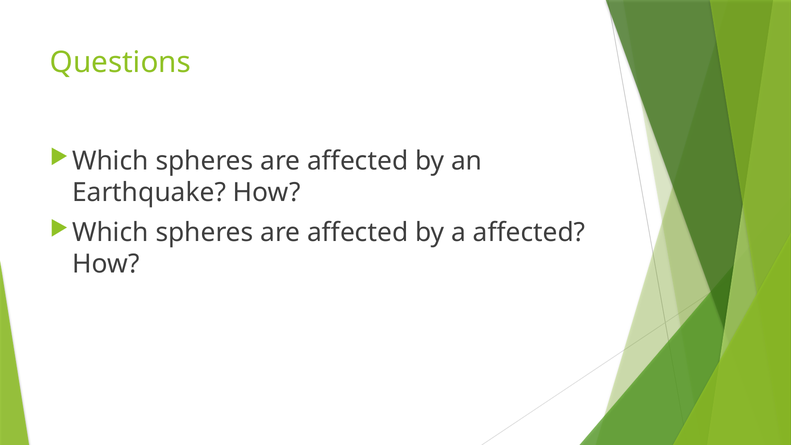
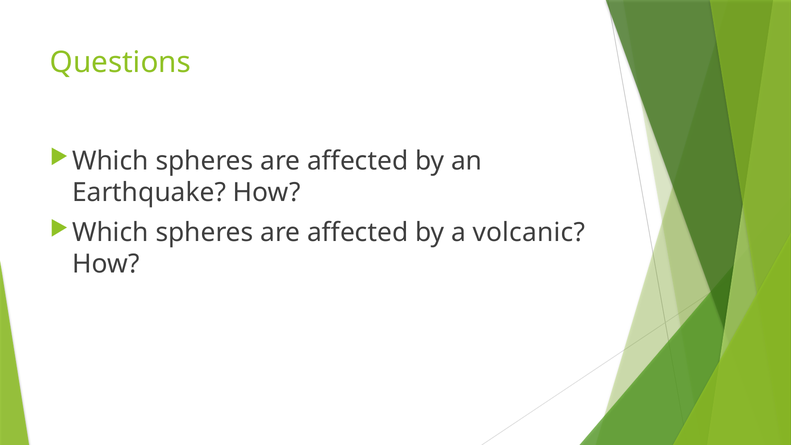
a affected: affected -> volcanic
